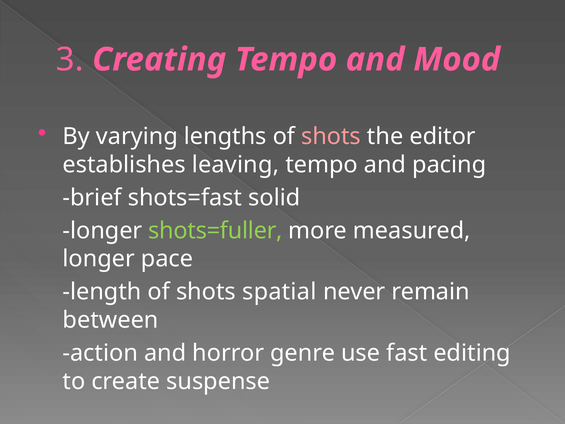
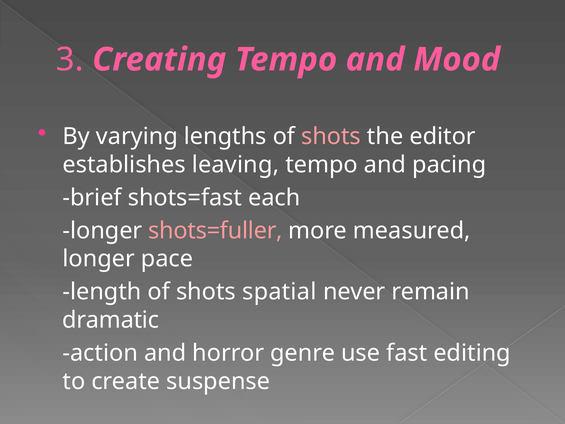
solid: solid -> each
shots=fuller colour: light green -> pink
between: between -> dramatic
